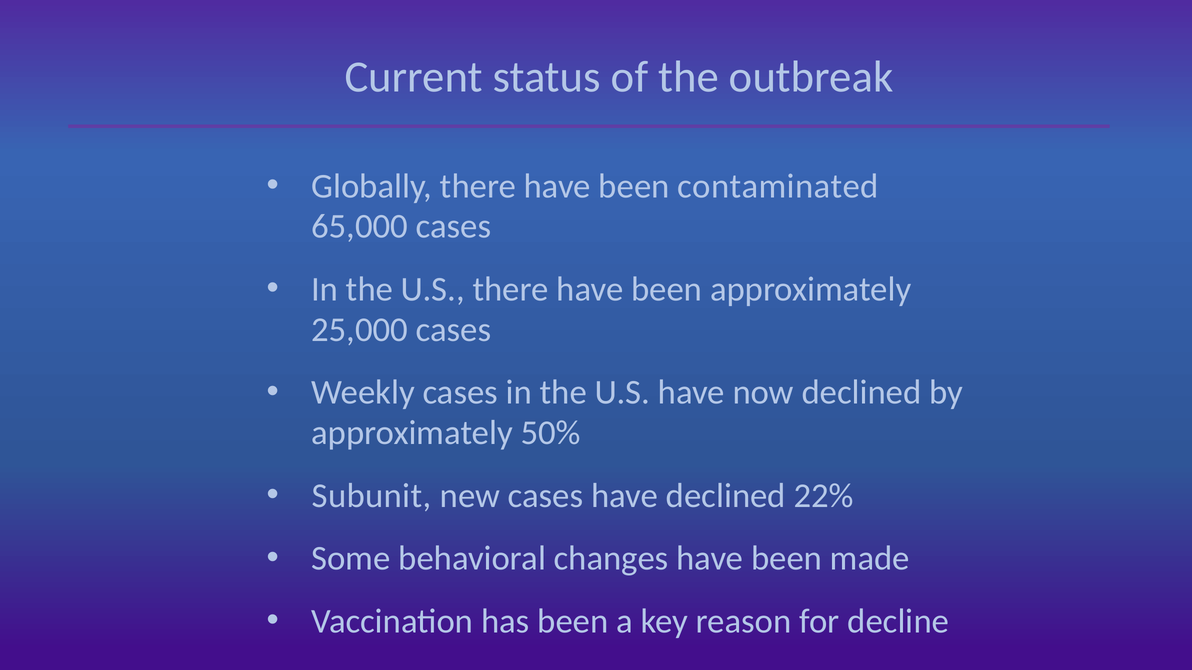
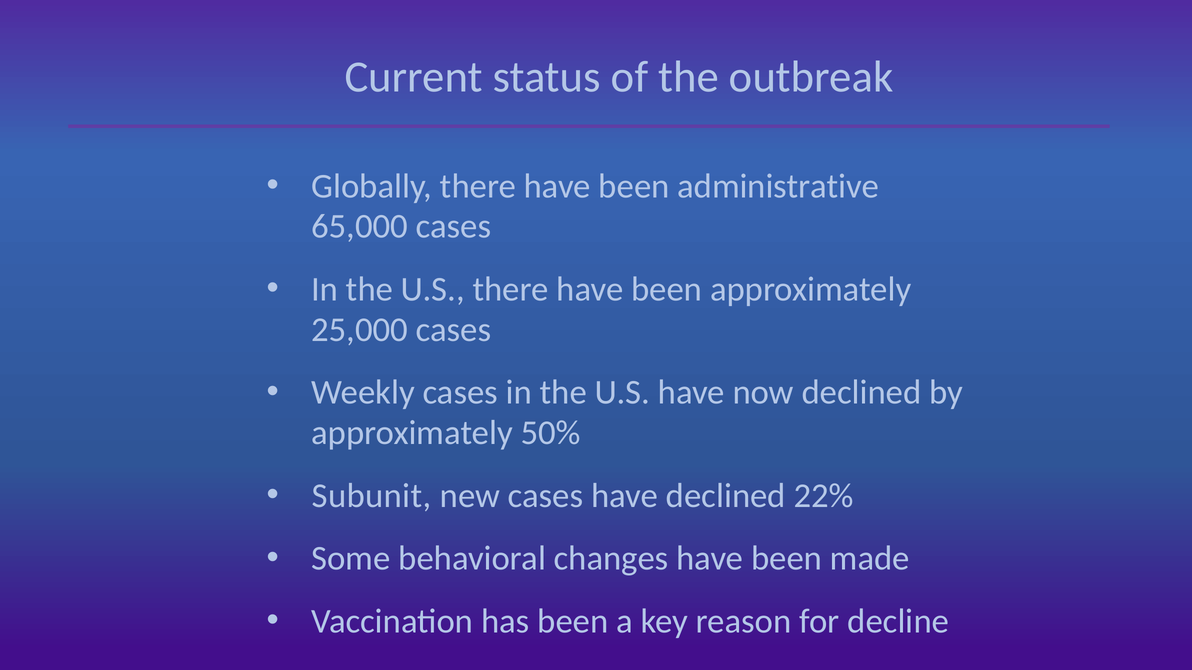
contaminated: contaminated -> administrative
